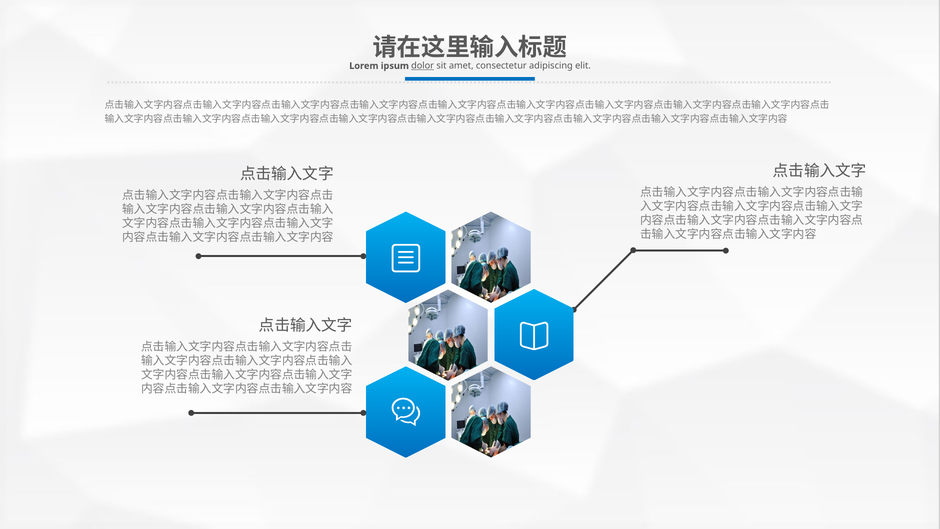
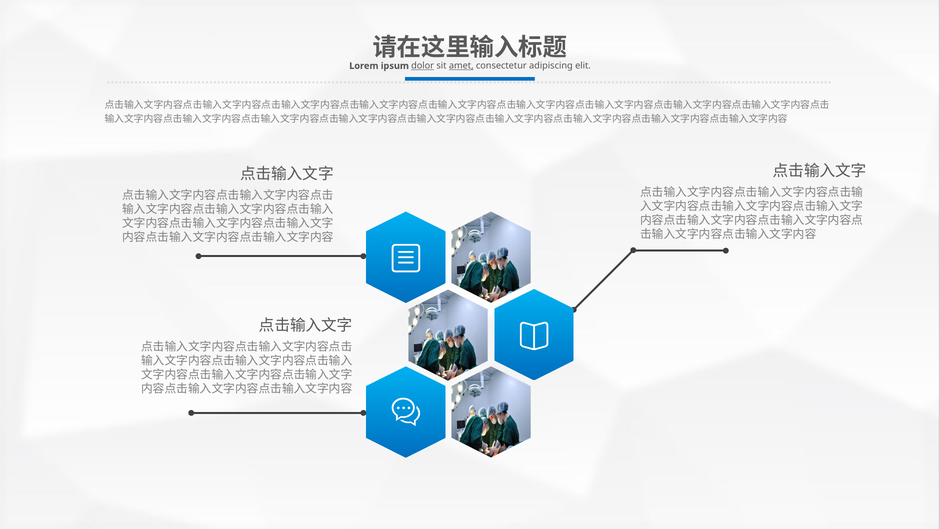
amet underline: none -> present
